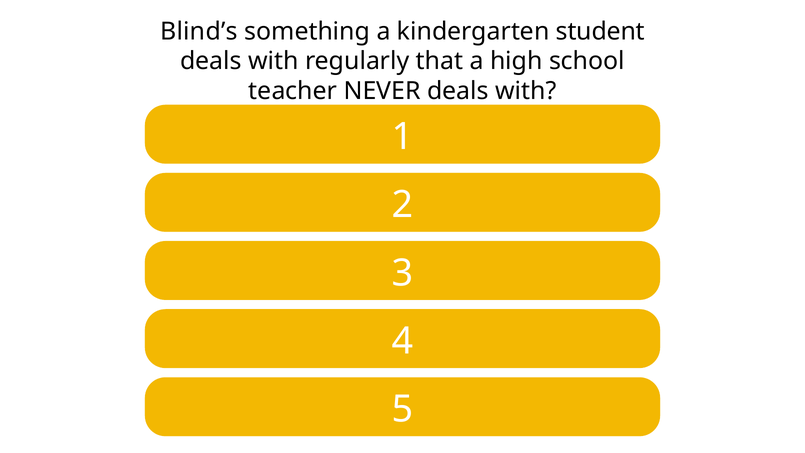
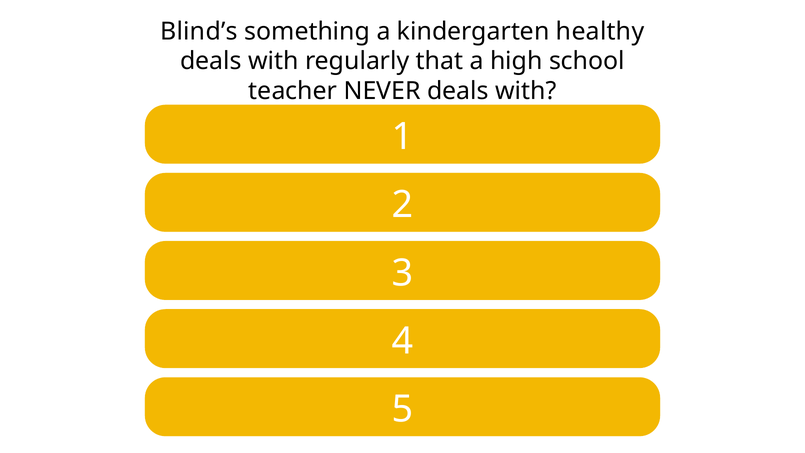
student: student -> healthy
